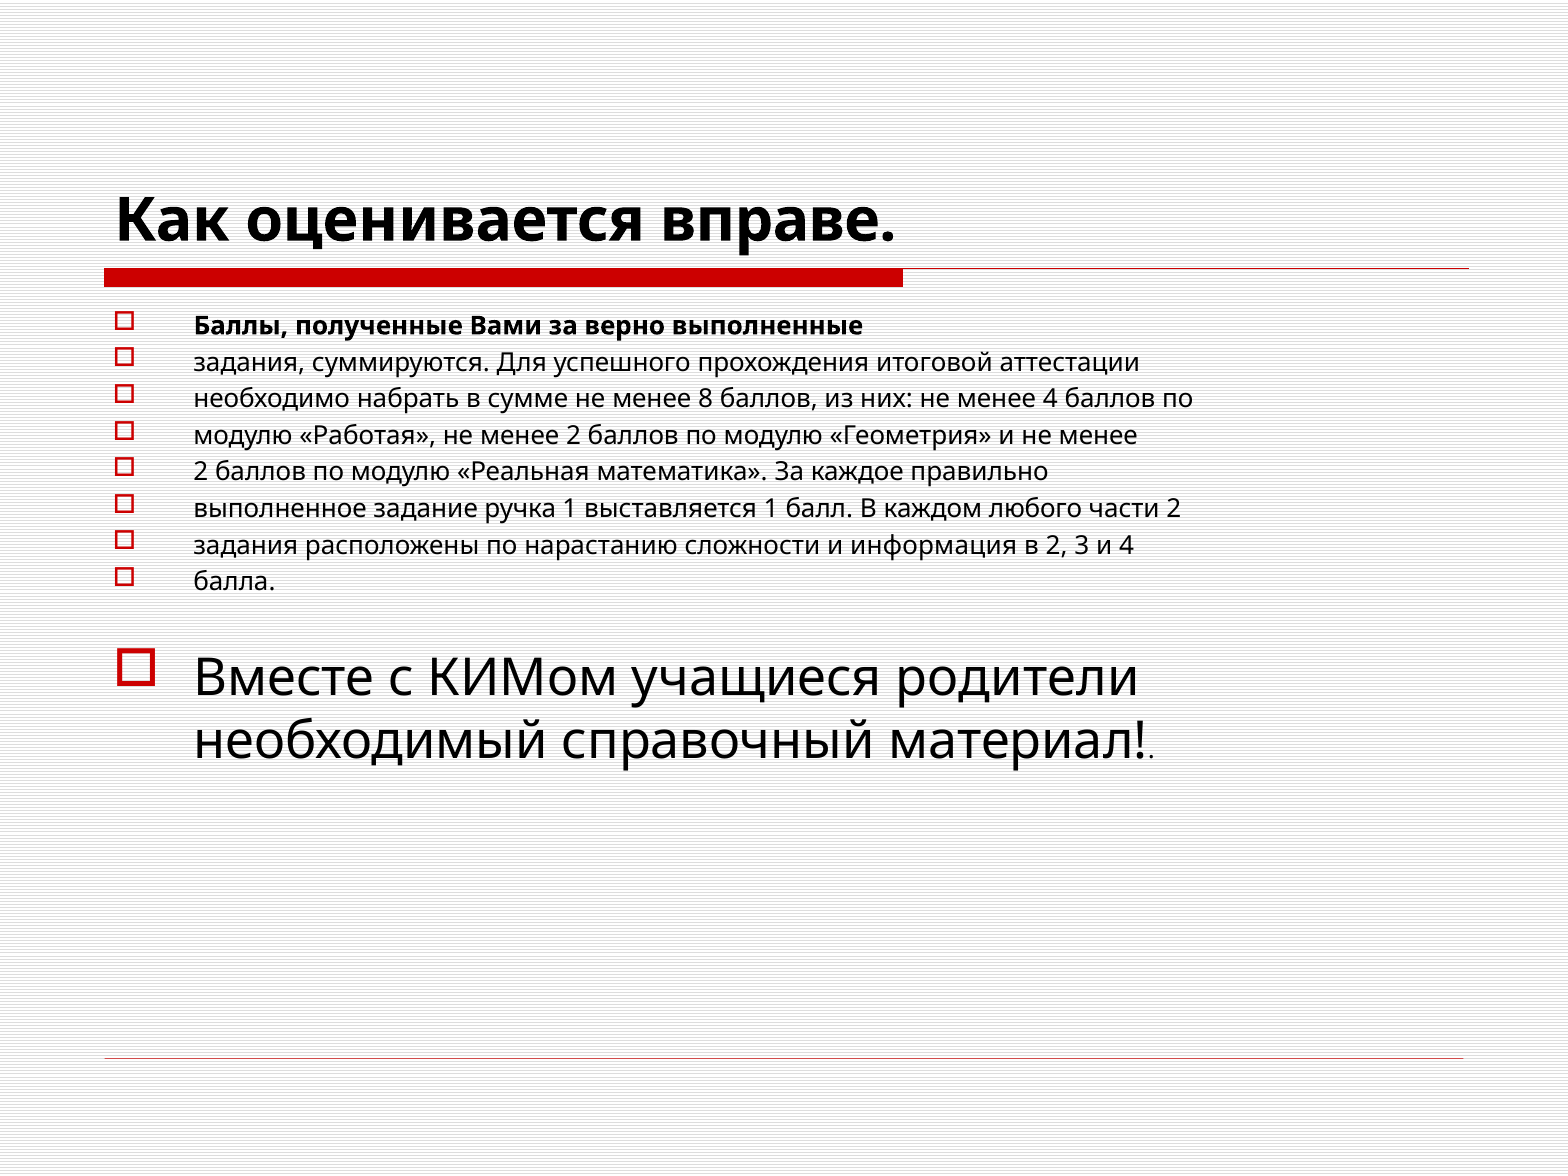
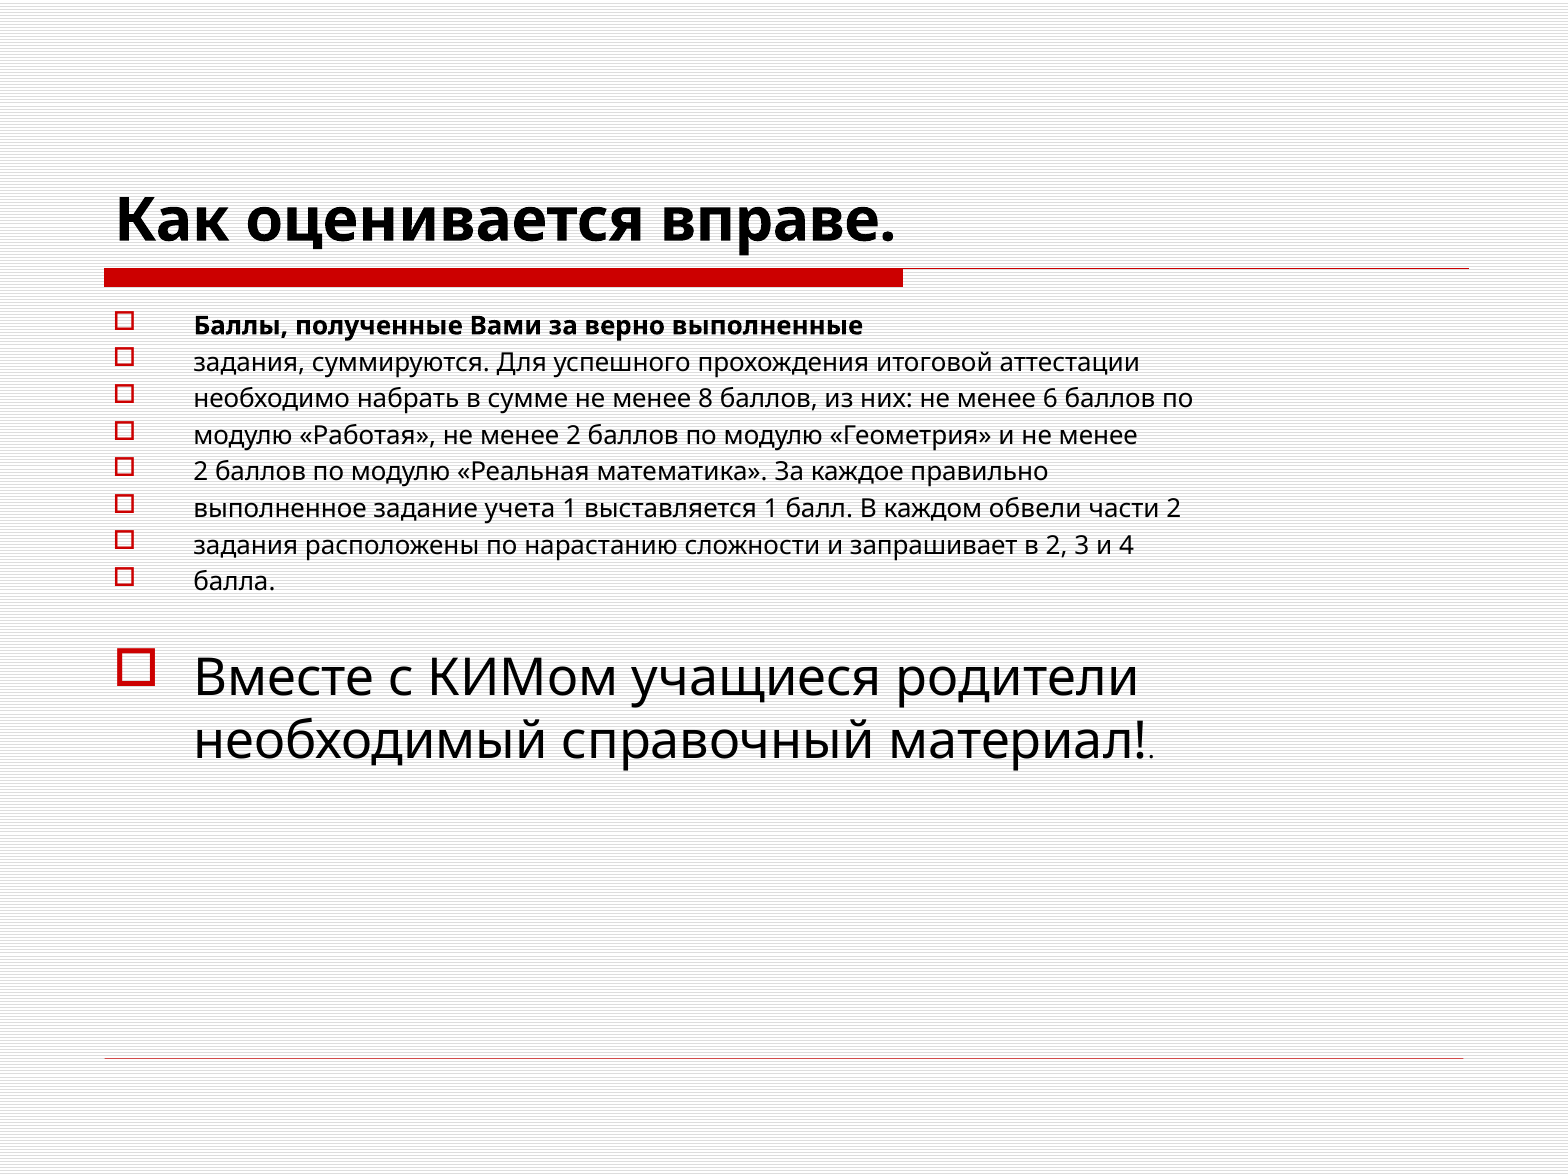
менее 4: 4 -> 6
ручка: ручка -> учета
любого: любого -> обвели
информация: информация -> запрашивает
